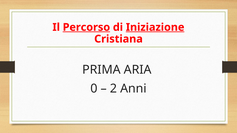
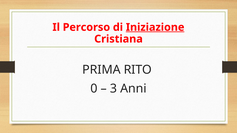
Percorso underline: present -> none
ARIA: ARIA -> RITO
2: 2 -> 3
